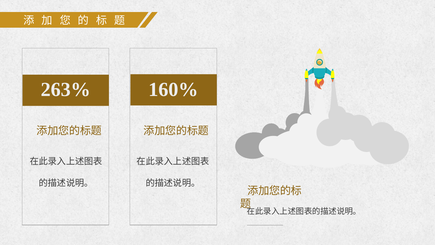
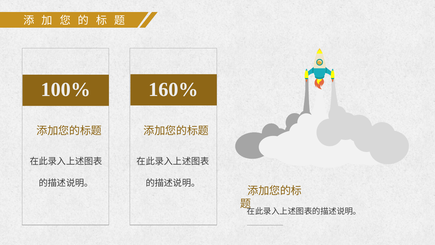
263%: 263% -> 100%
